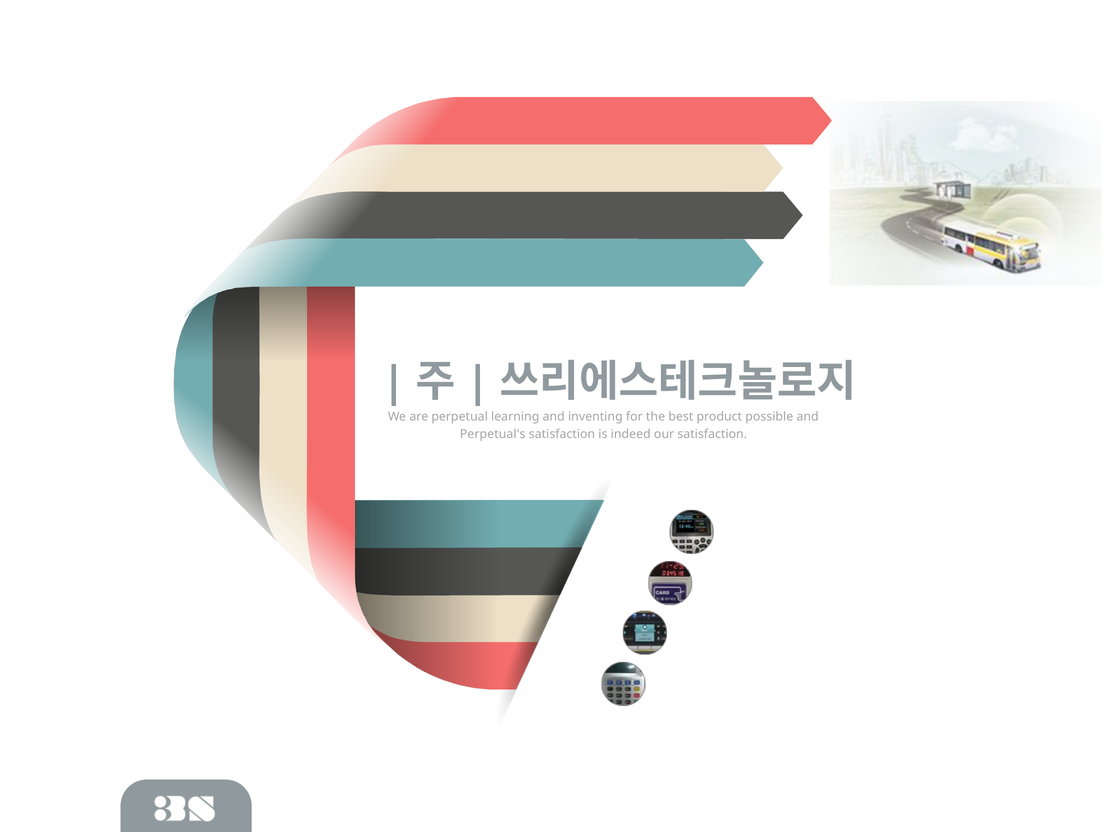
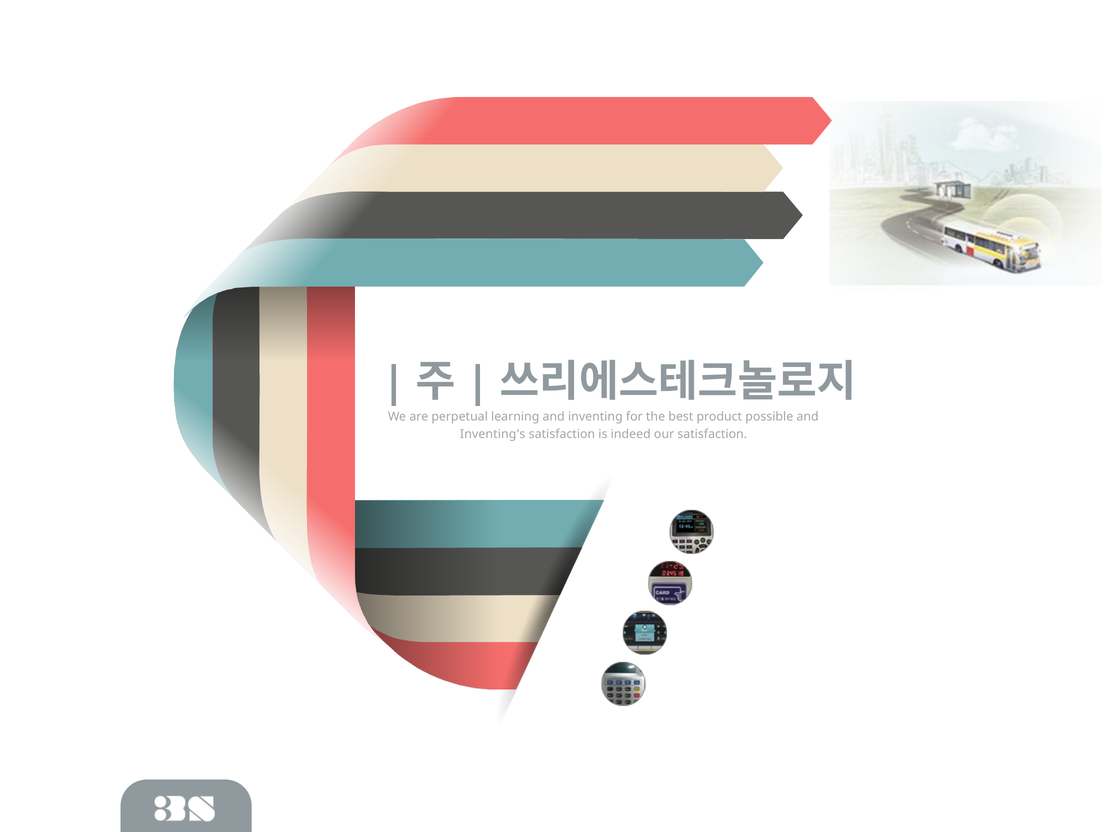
Perpetual's: Perpetual's -> Inventing's
